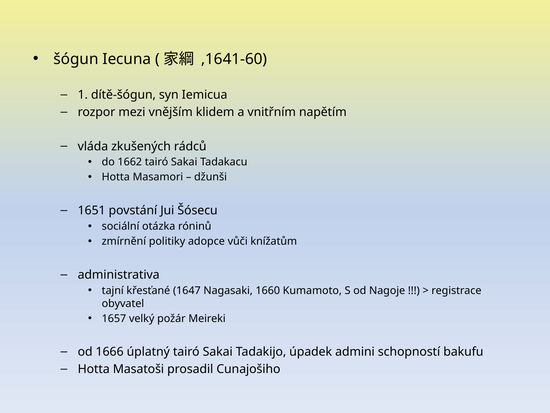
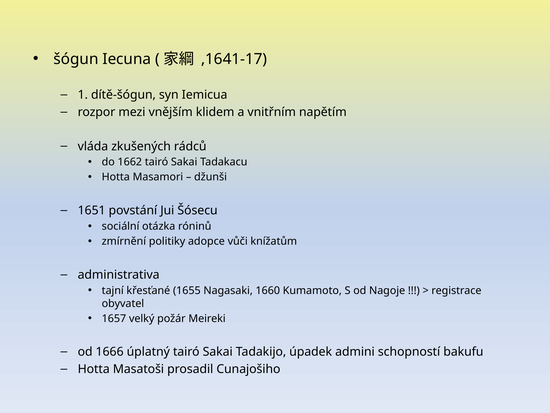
,1641-60: ,1641-60 -> ,1641-17
1647: 1647 -> 1655
